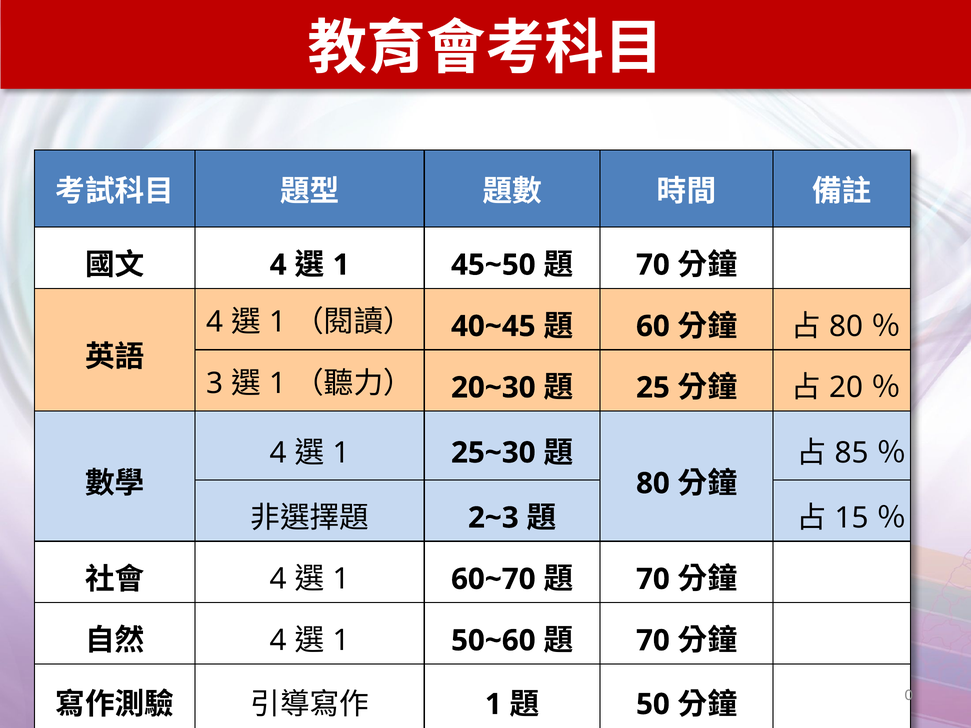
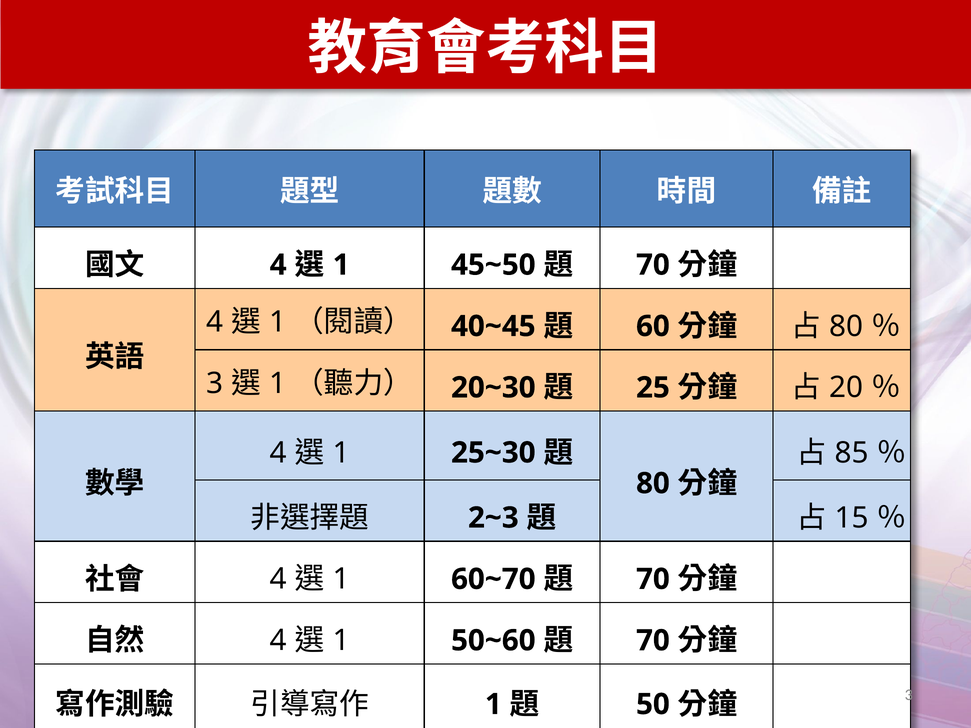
0 at (909, 695): 0 -> 3
